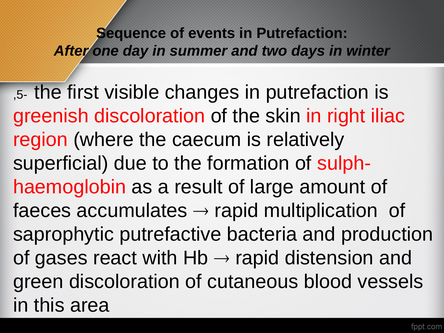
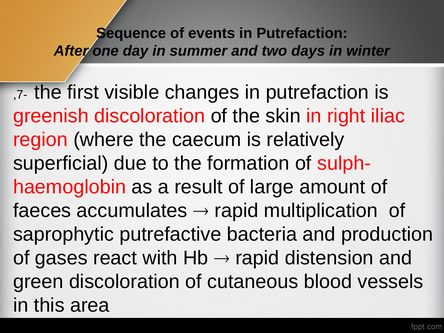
,5-: ,5- -> ,7-
